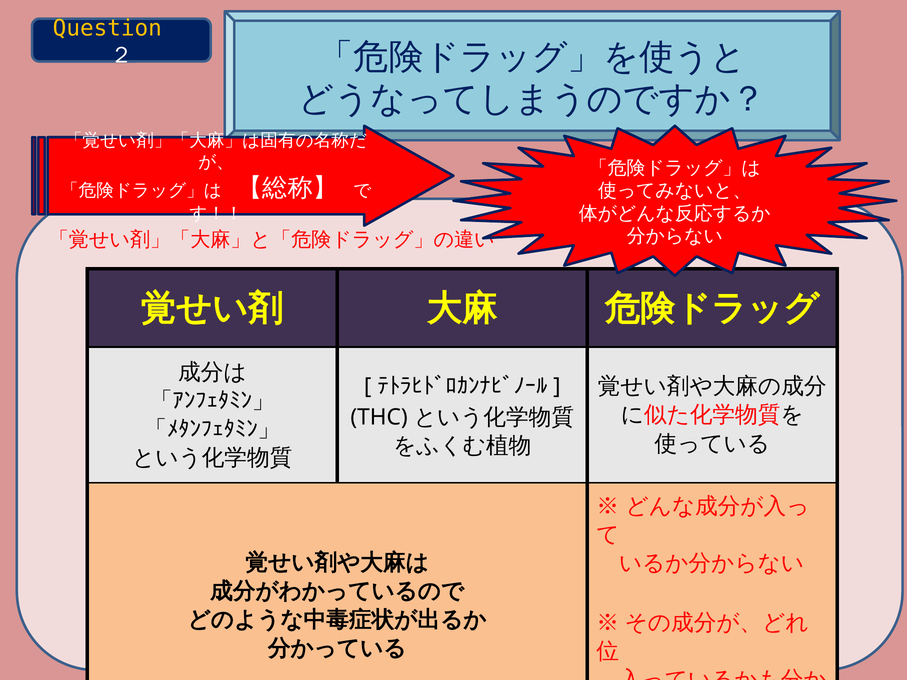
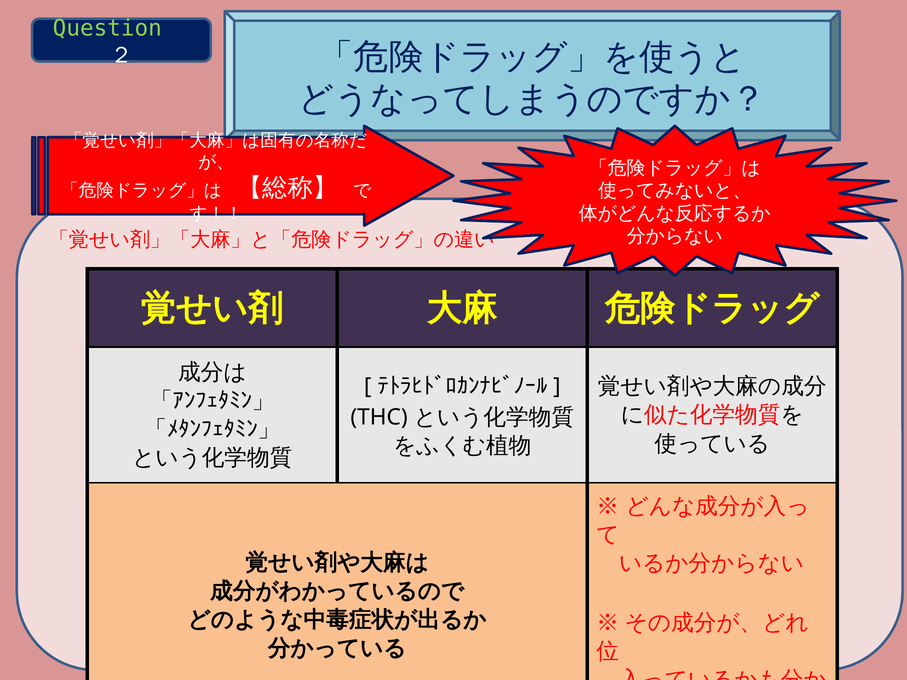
Question colour: yellow -> light green
